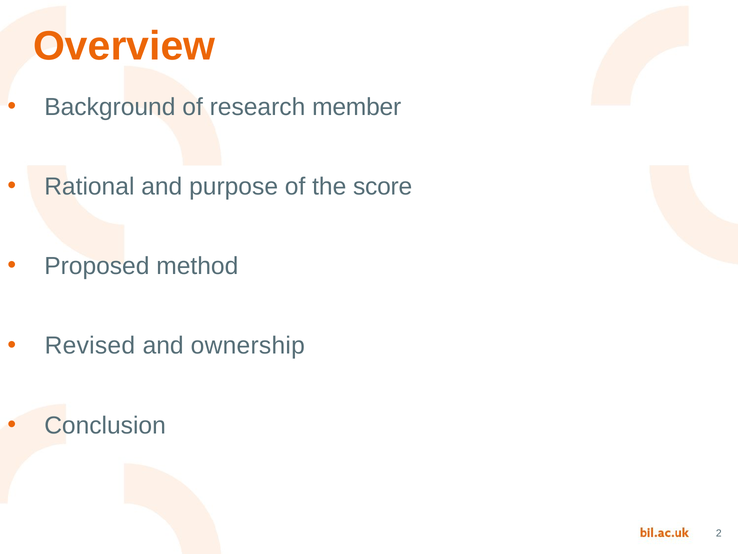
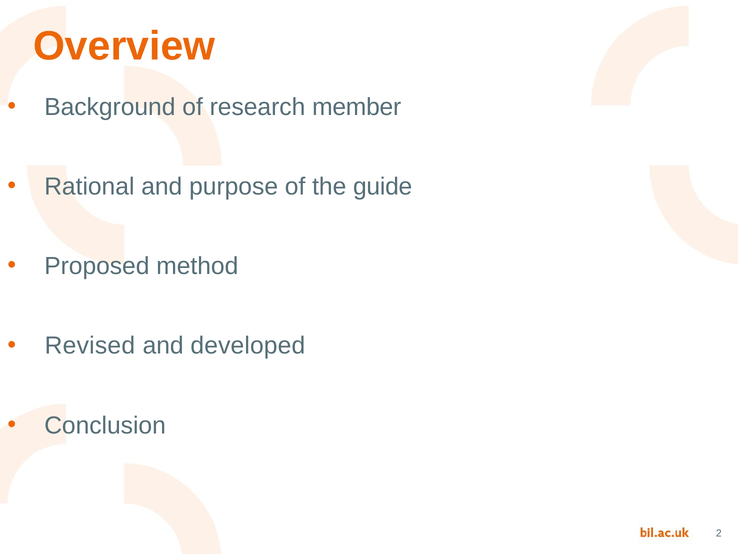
score: score -> guide
ownership: ownership -> developed
